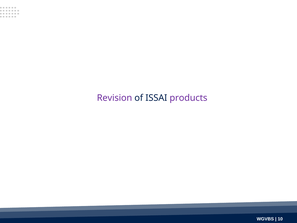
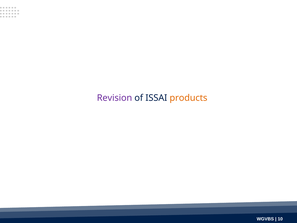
products colour: purple -> orange
